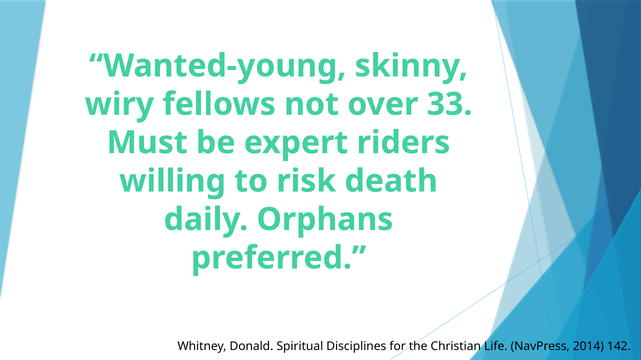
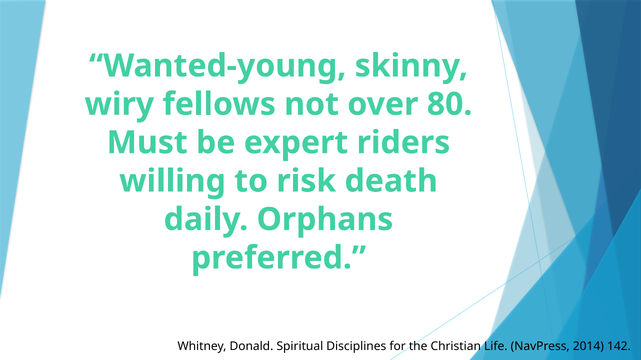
33: 33 -> 80
